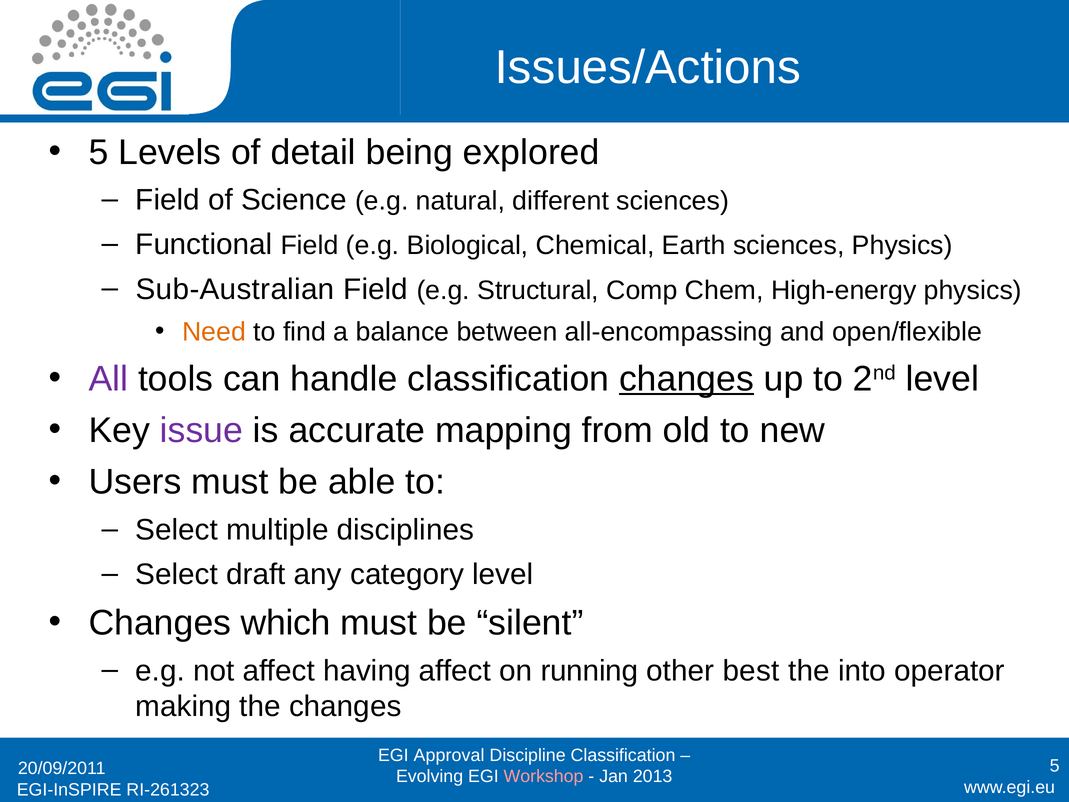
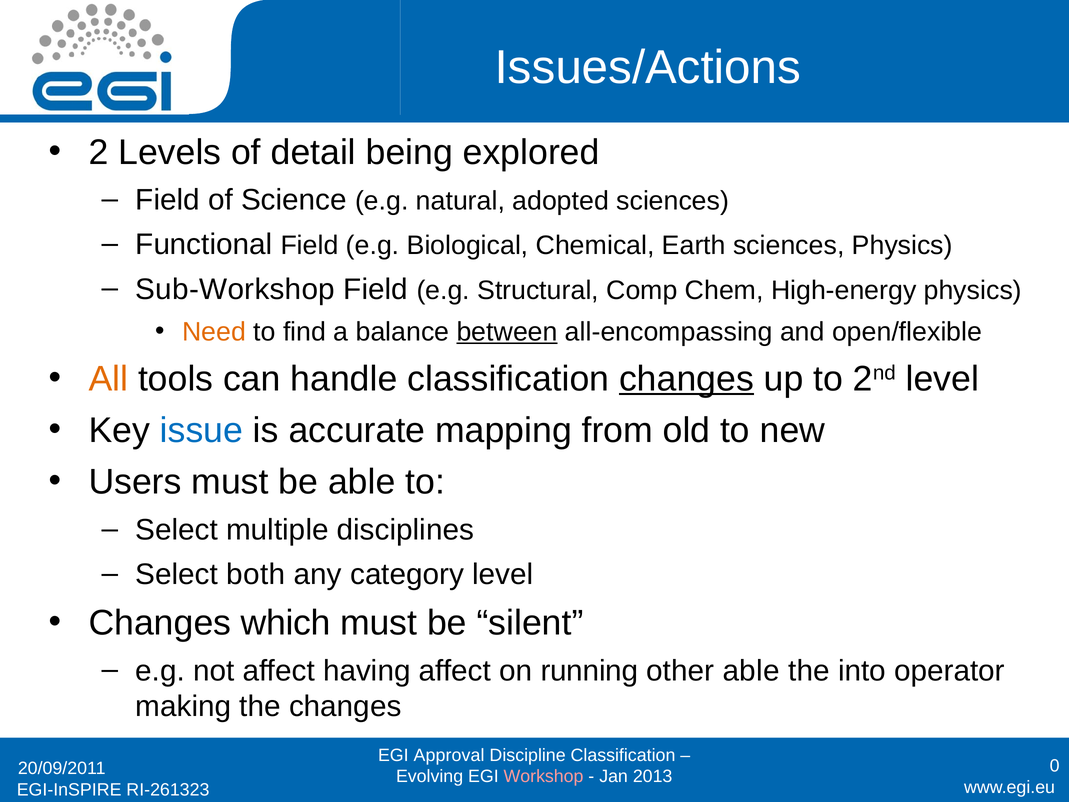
5 at (99, 152): 5 -> 2
different: different -> adopted
Sub-Australian: Sub-Australian -> Sub-Workshop
between underline: none -> present
All colour: purple -> orange
issue colour: purple -> blue
draft: draft -> both
other best: best -> able
20/09/2011 5: 5 -> 0
